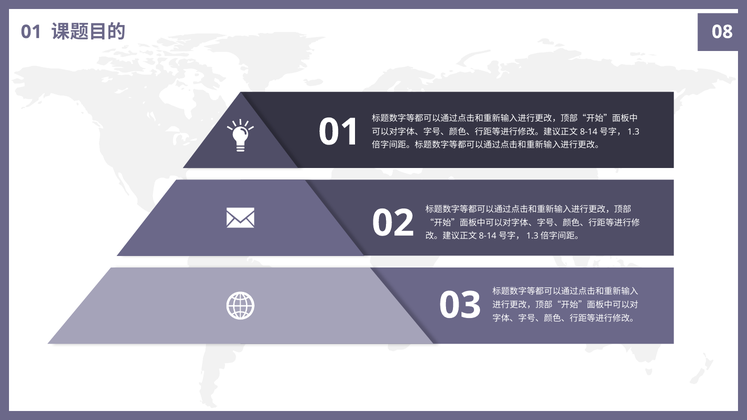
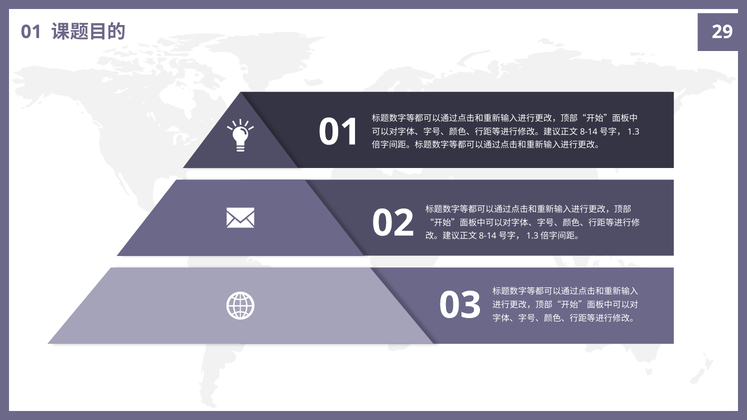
08: 08 -> 29
